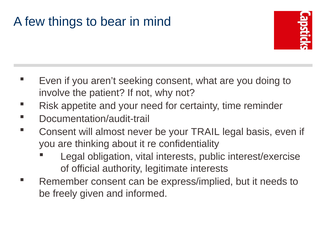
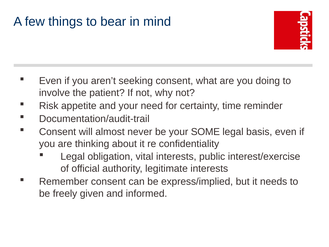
TRAIL: TRAIL -> SOME
